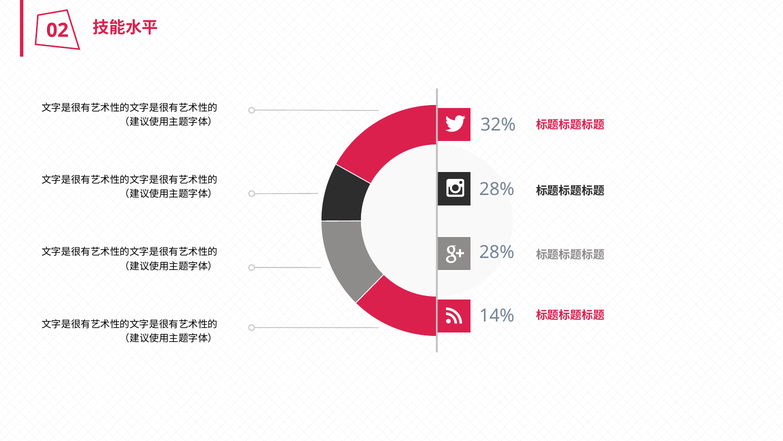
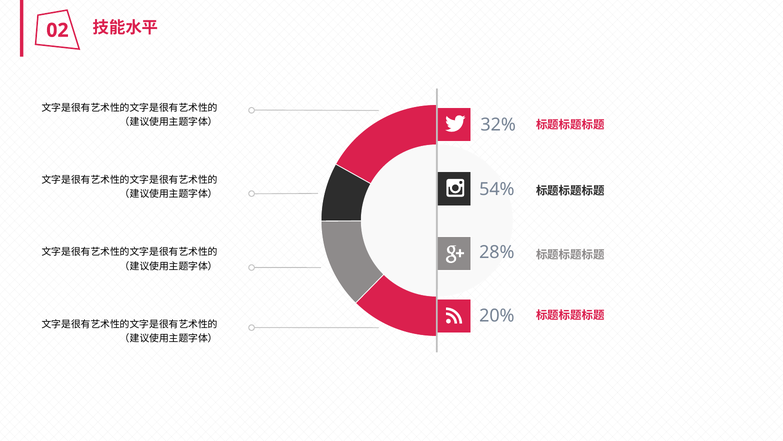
28% at (497, 189): 28% -> 54%
14%: 14% -> 20%
